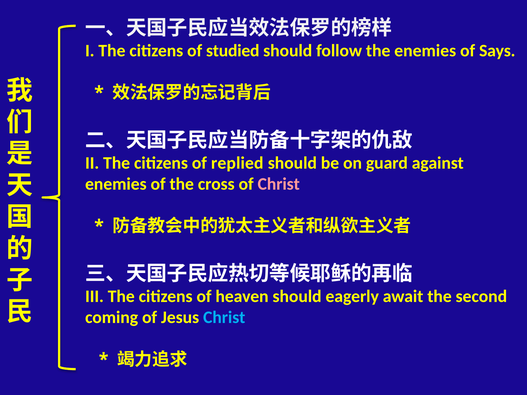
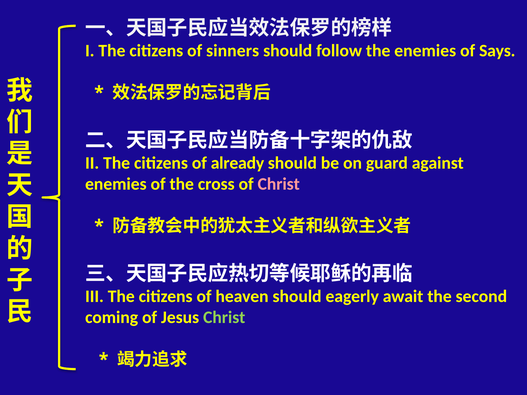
studied: studied -> sinners
replied: replied -> already
Christ at (224, 318) colour: light blue -> light green
